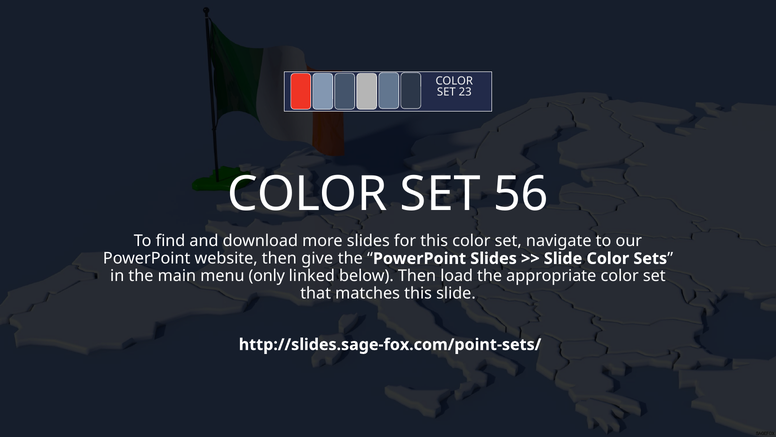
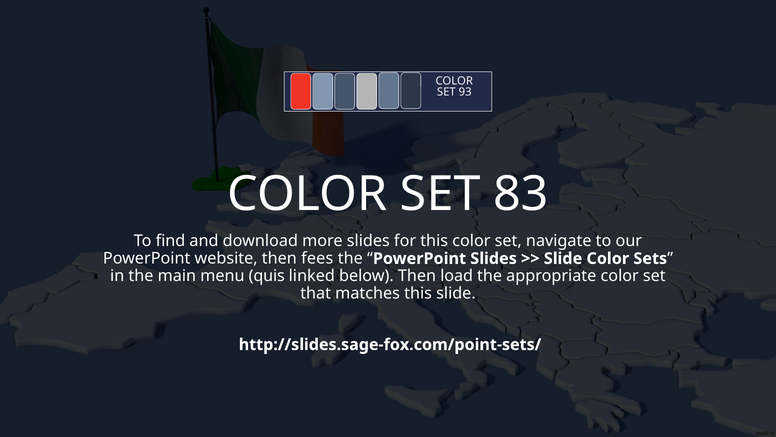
23: 23 -> 93
56: 56 -> 83
give: give -> fees
only: only -> quis
